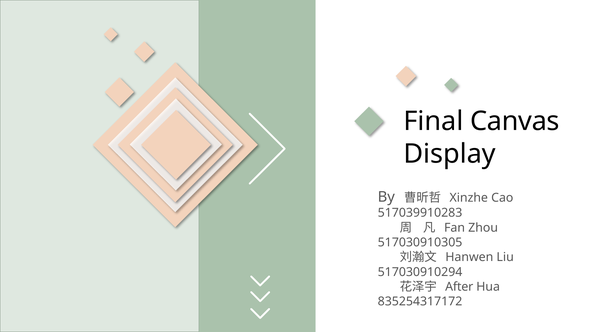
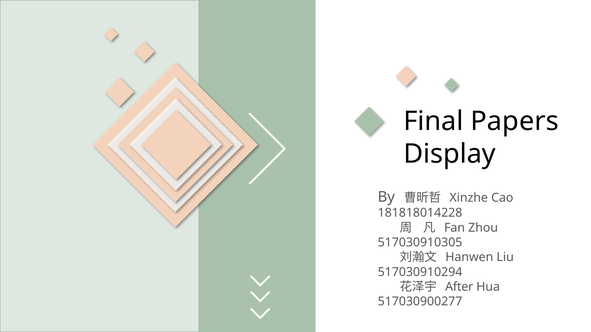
Canvas: Canvas -> Papers
517039910283: 517039910283 -> 181818014228
835254317172: 835254317172 -> 517030900277
